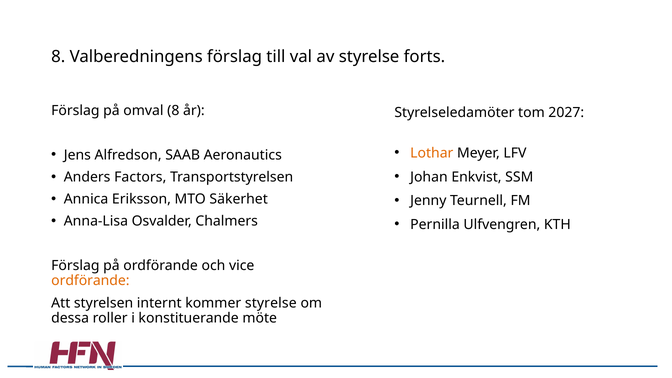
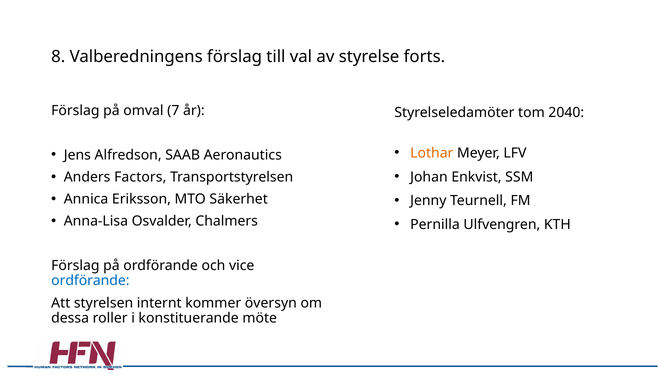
omval 8: 8 -> 7
2027: 2027 -> 2040
ordförande at (90, 281) colour: orange -> blue
kommer styrelse: styrelse -> översyn
